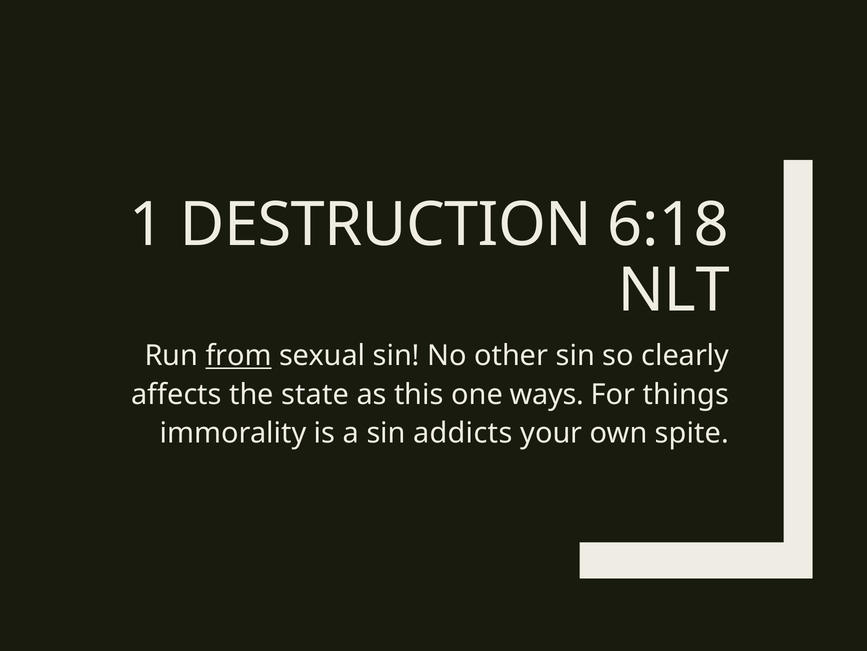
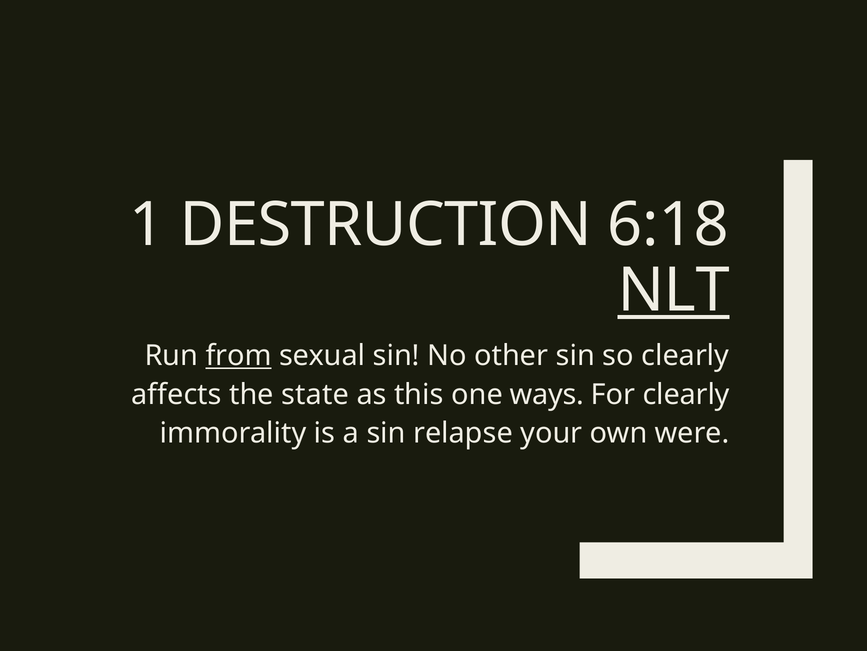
NLT underline: none -> present
For things: things -> clearly
addicts: addicts -> relapse
spite: spite -> were
